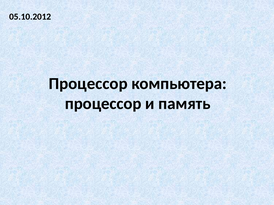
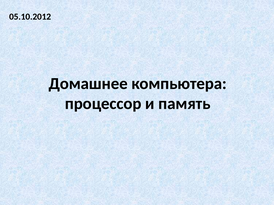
Процессор at (88, 84): Процессор -> Домашнее
